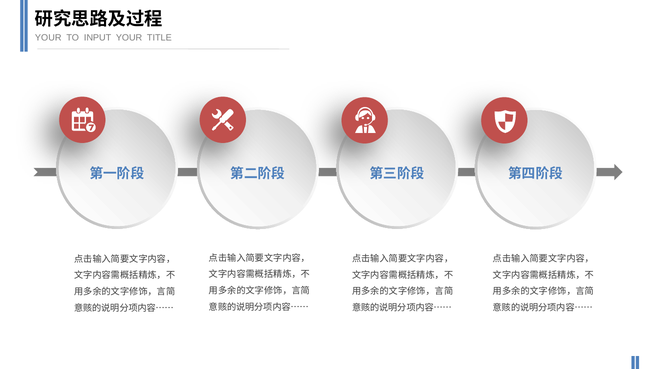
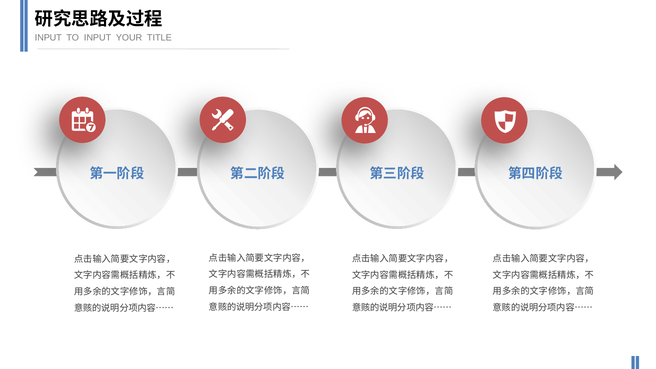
YOUR at (48, 38): YOUR -> INPUT
